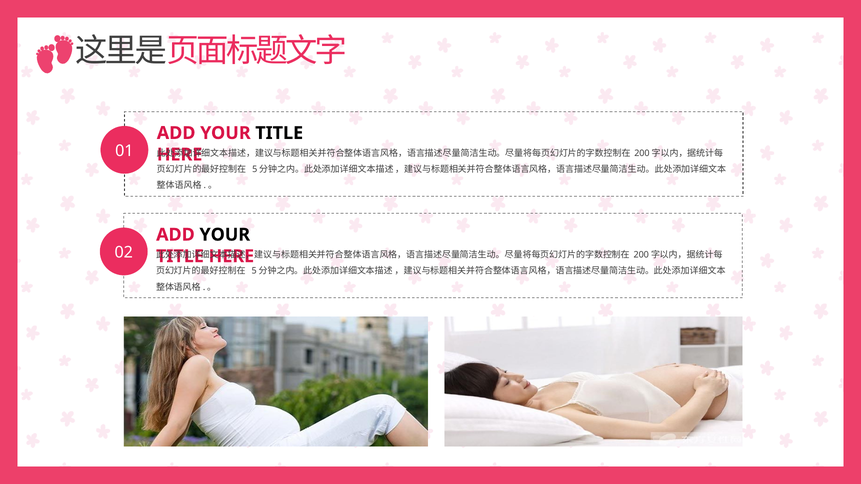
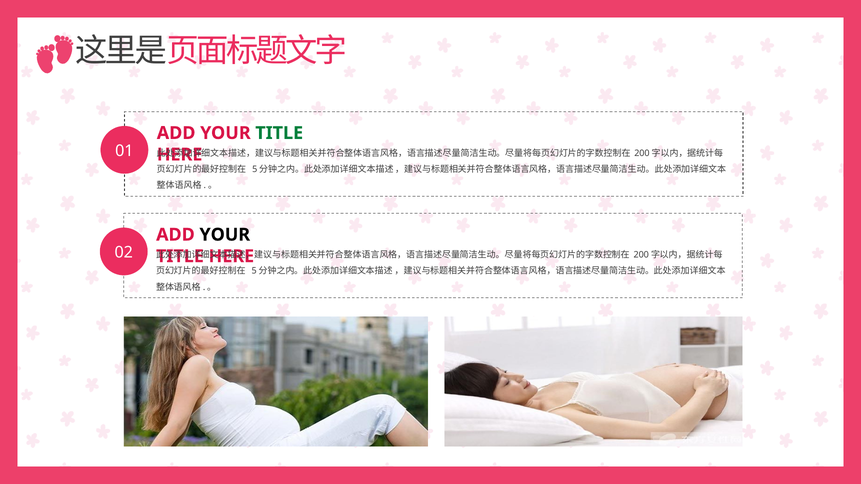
TITLE at (279, 133) colour: black -> green
